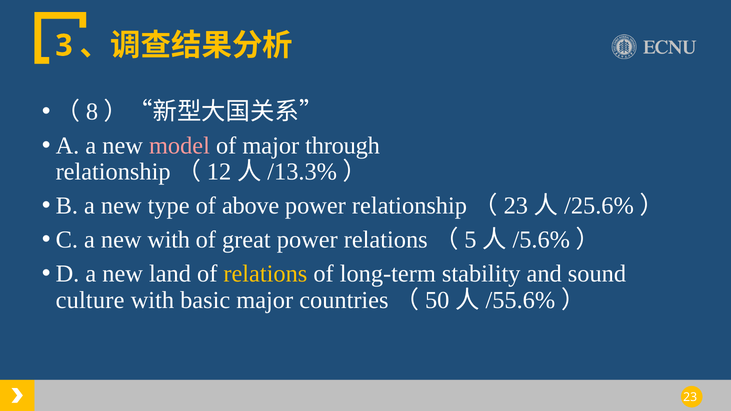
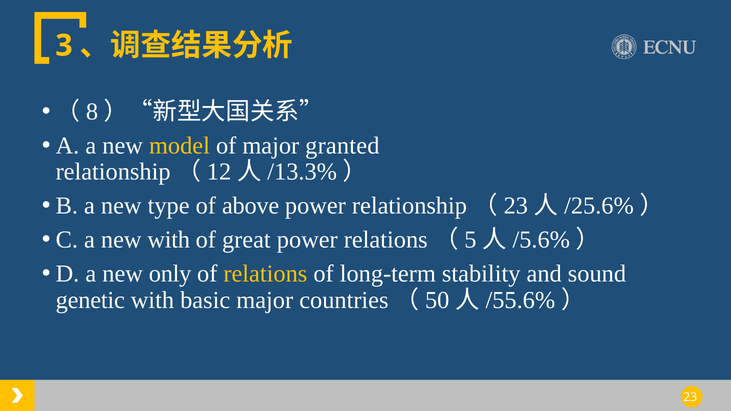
model colour: pink -> yellow
through: through -> granted
land: land -> only
culture: culture -> genetic
